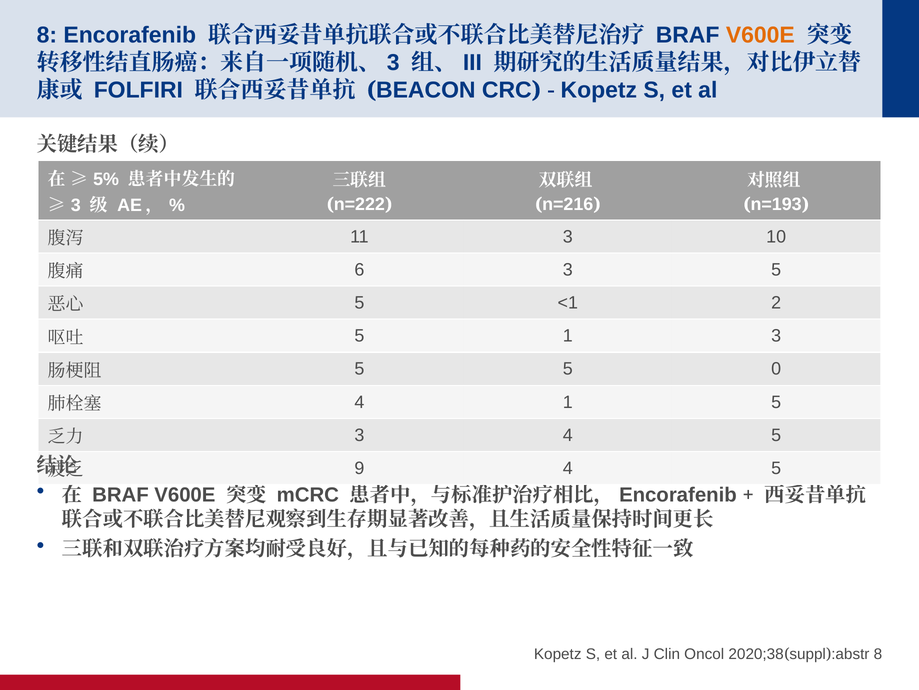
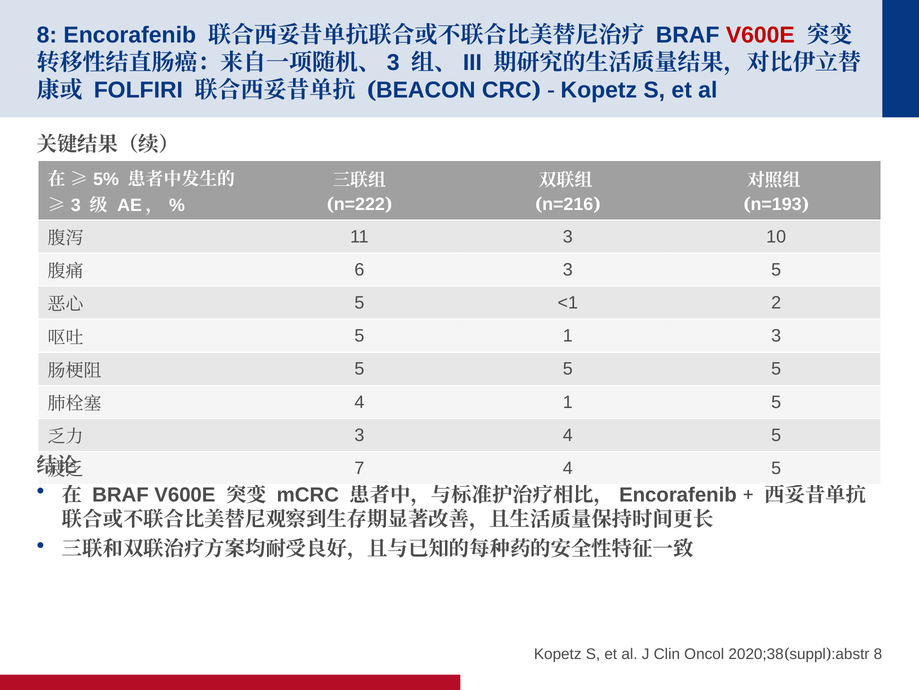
V600E at (760, 35) colour: orange -> red
5 5 0: 0 -> 5
9: 9 -> 7
